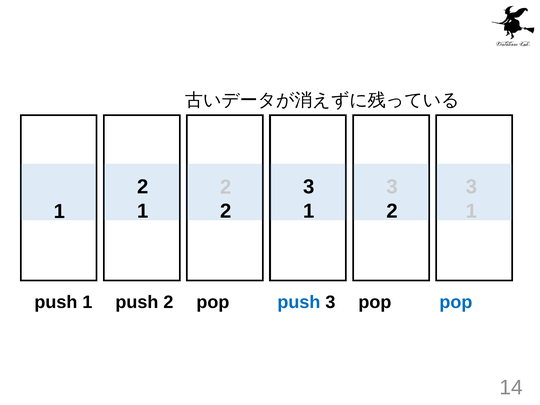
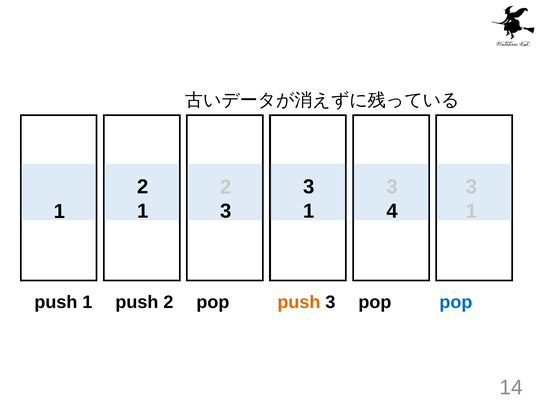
2 at (226, 211): 2 -> 3
2 at (392, 211): 2 -> 4
push at (299, 302) colour: blue -> orange
